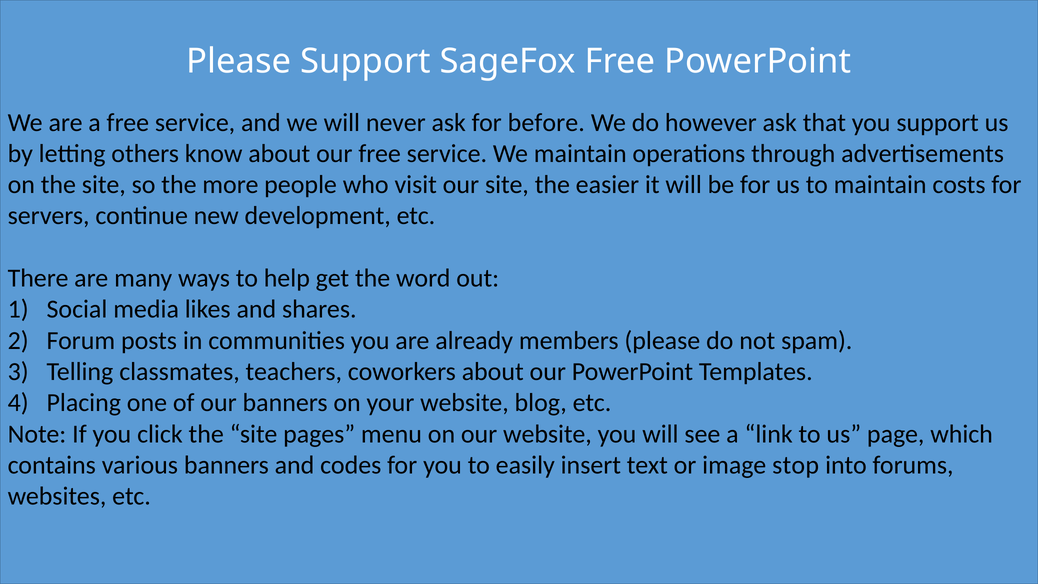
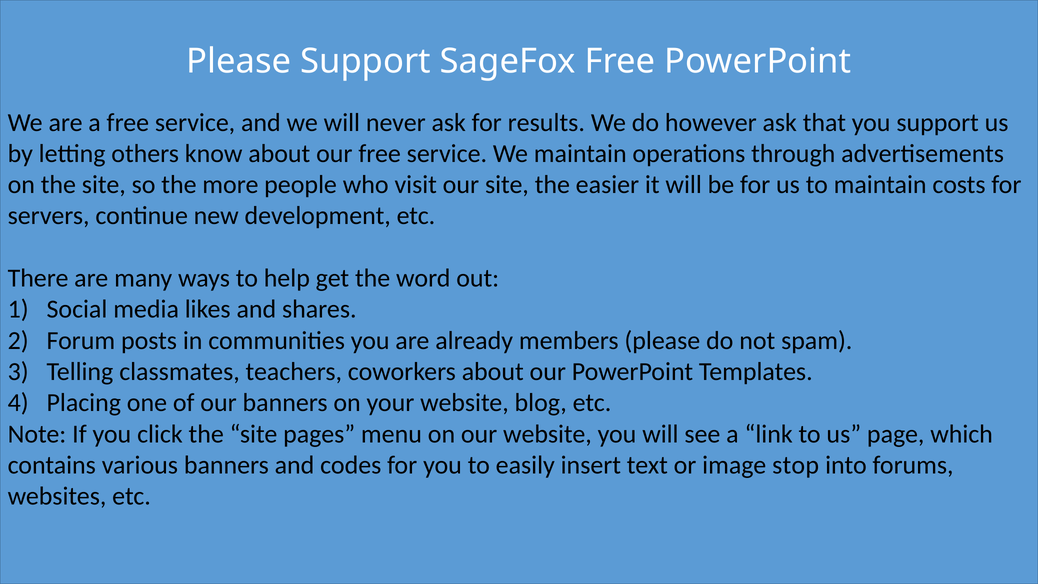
before: before -> results
